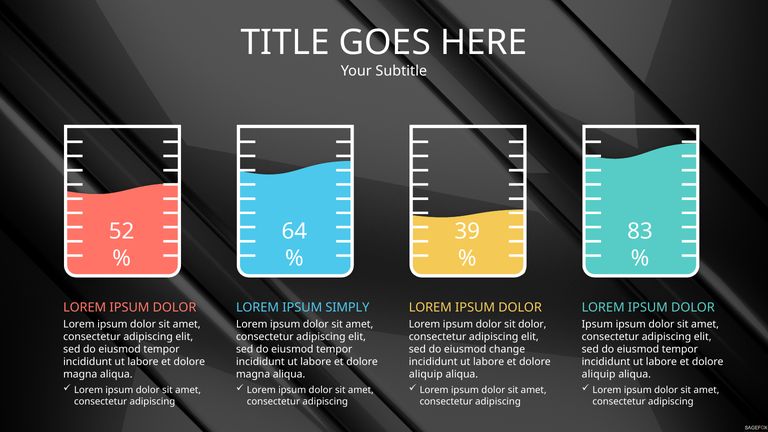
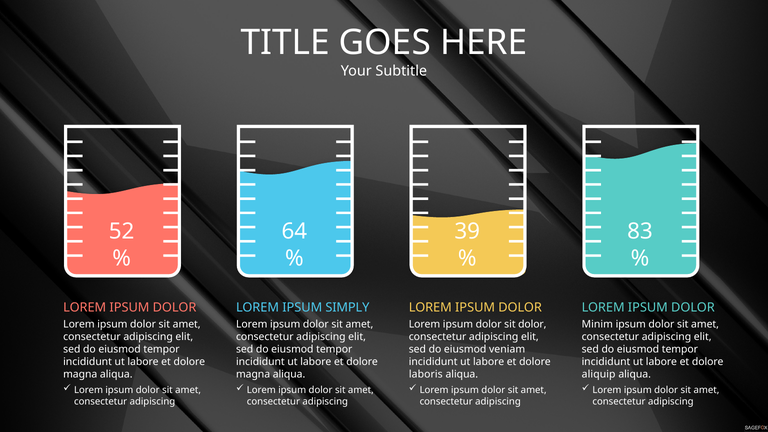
Ipsum at (597, 325): Ipsum -> Minim
change: change -> veniam
aliquip at (426, 375): aliquip -> laboris
